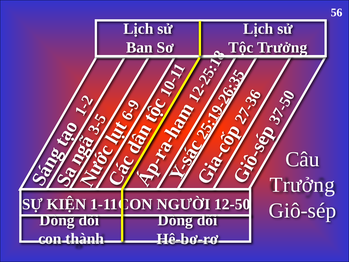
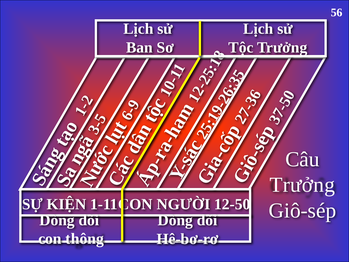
thành: thành -> thông
